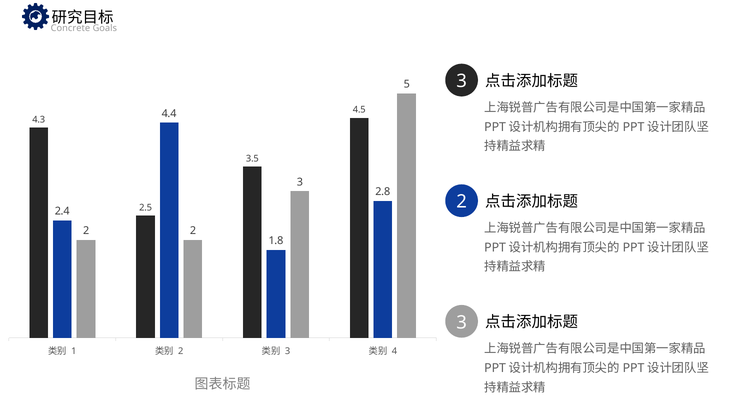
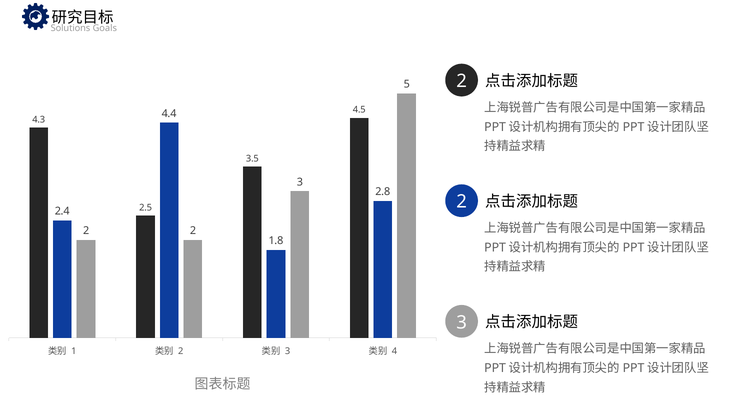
Concrete: Concrete -> Solutions
3 at (462, 81): 3 -> 2
